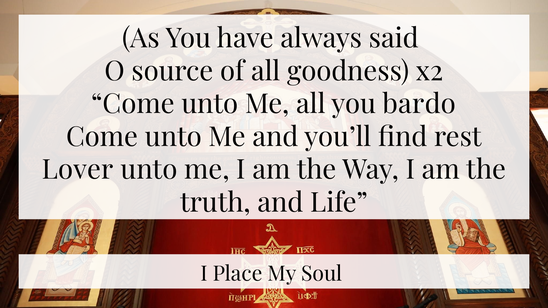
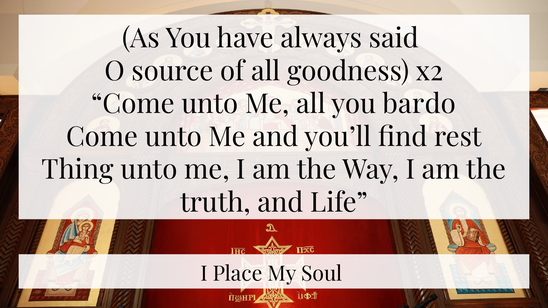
Lover: Lover -> Thing
